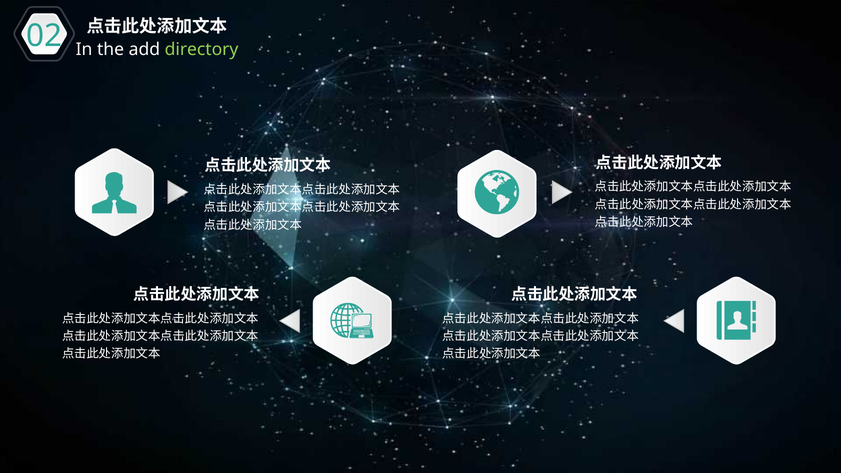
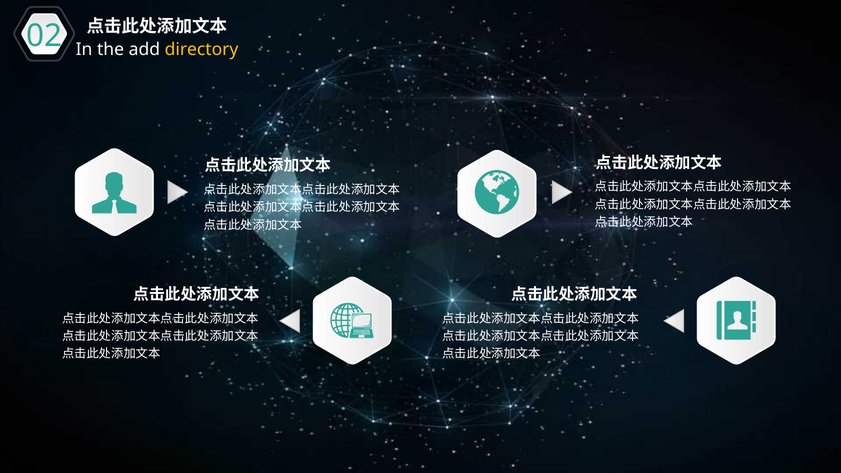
directory colour: light green -> yellow
